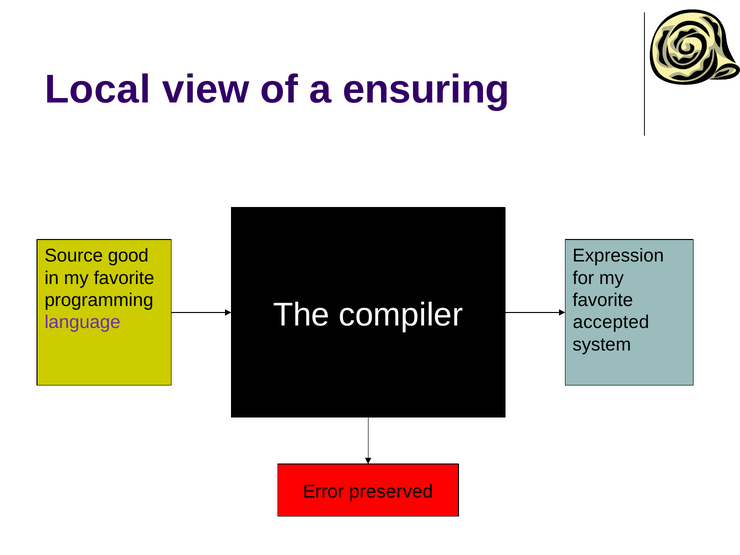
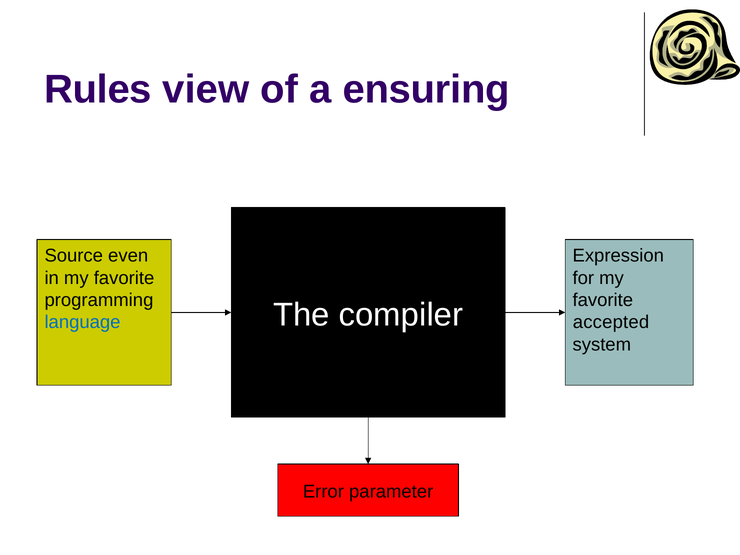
Local: Local -> Rules
good: good -> even
language colour: purple -> blue
preserved: preserved -> parameter
